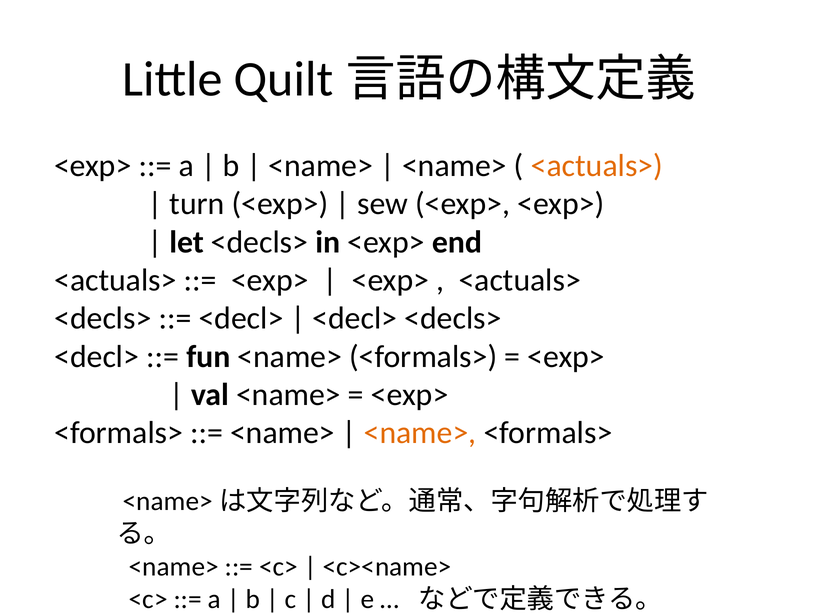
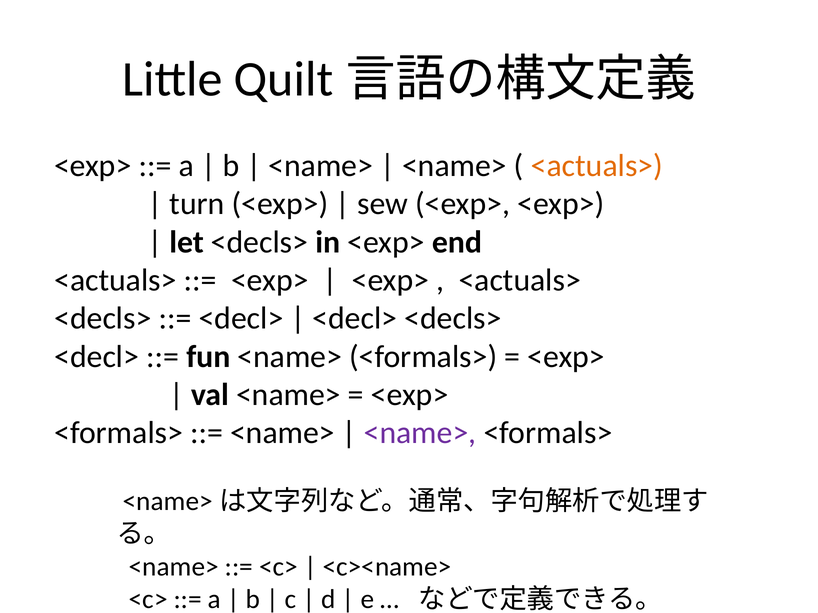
<name> at (420, 433) colour: orange -> purple
